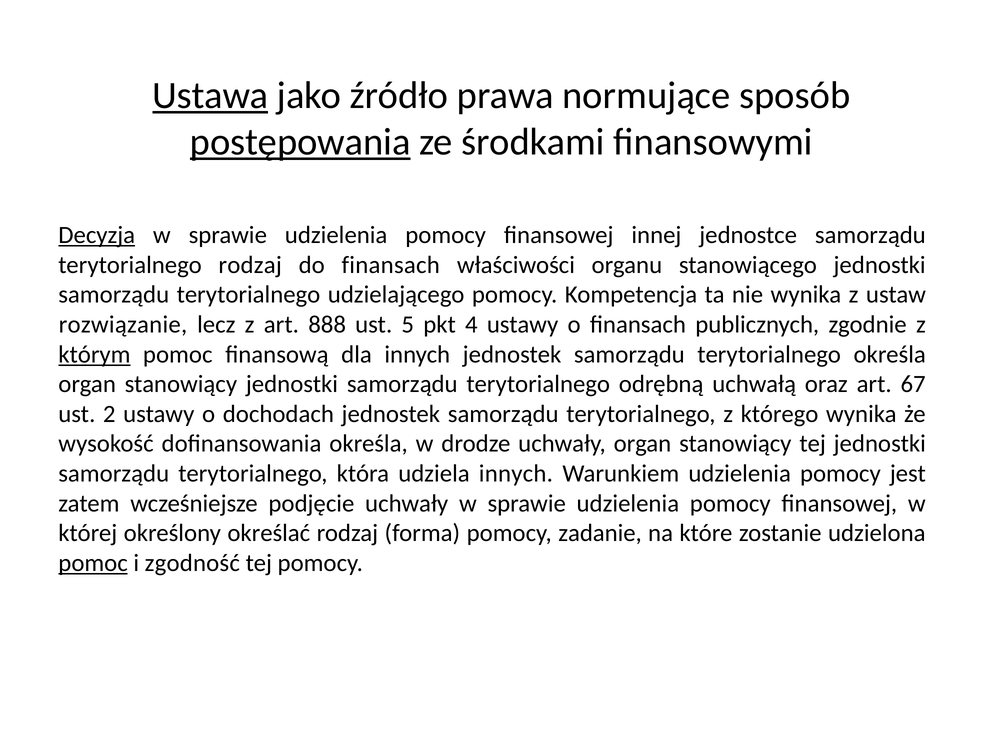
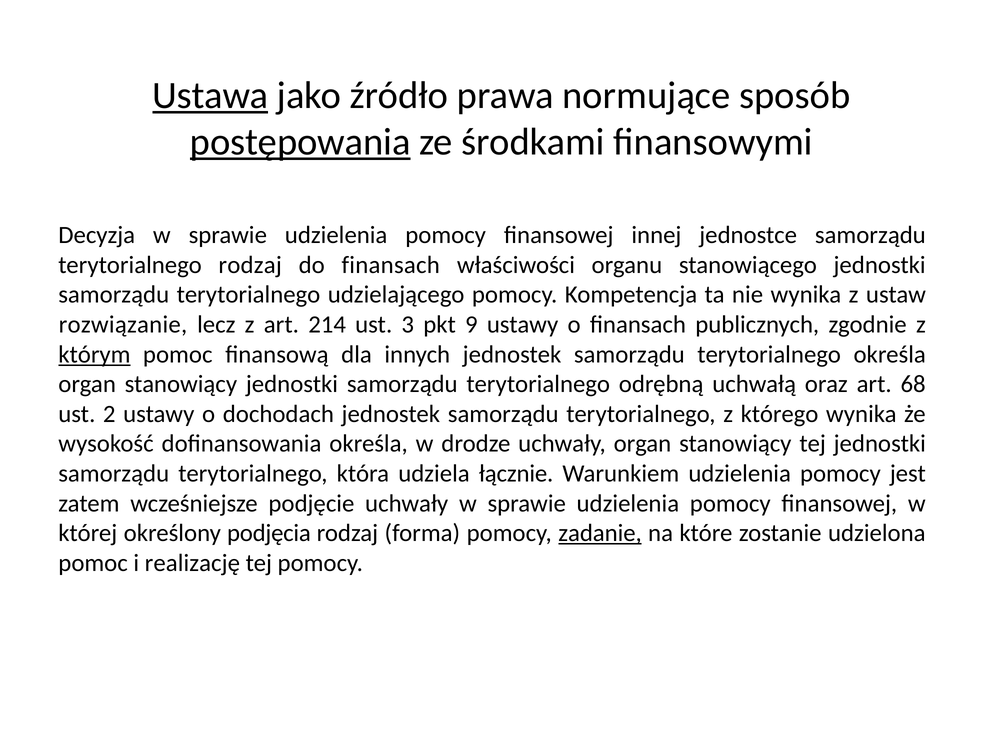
Decyzja underline: present -> none
888: 888 -> 214
5: 5 -> 3
4: 4 -> 9
67: 67 -> 68
udziela innych: innych -> łącznie
określać: określać -> podjęcia
zadanie underline: none -> present
pomoc at (93, 563) underline: present -> none
zgodność: zgodność -> realizację
